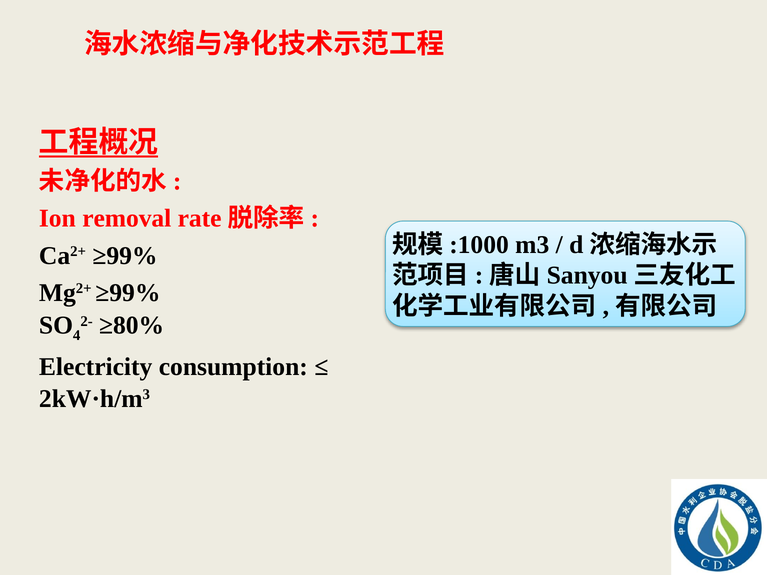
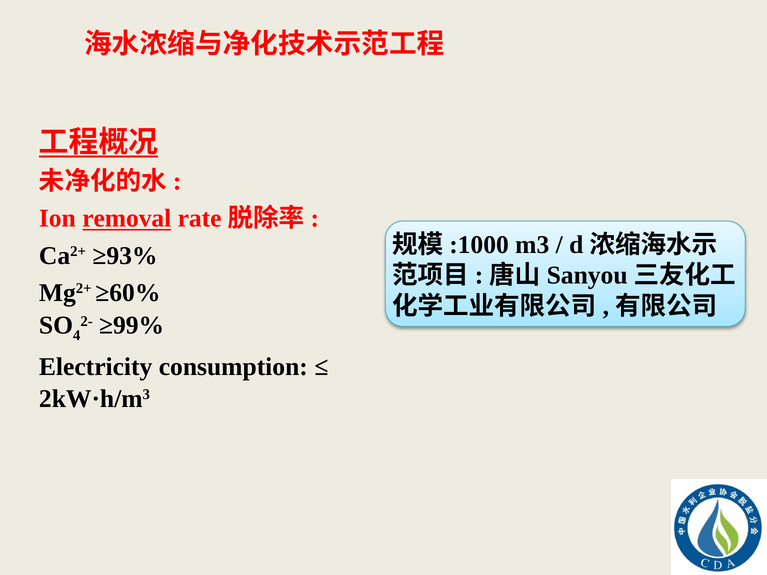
removal underline: none -> present
Ca2+ ≥99%: ≥99% -> ≥93%
Mg2+ ≥99%: ≥99% -> ≥60%
≥80%: ≥80% -> ≥99%
